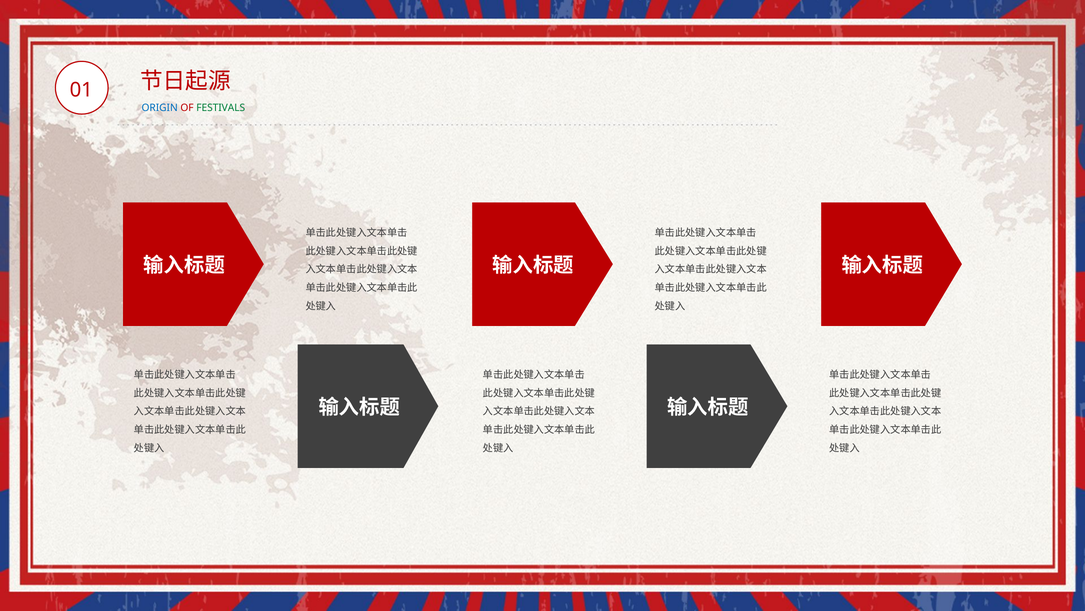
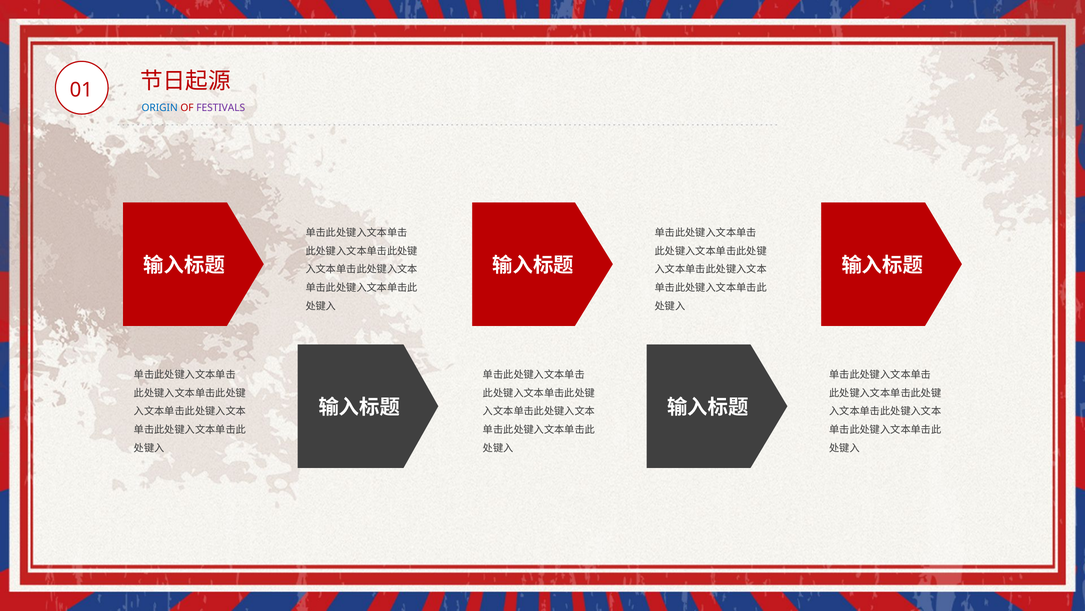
FESTIVALS colour: green -> purple
